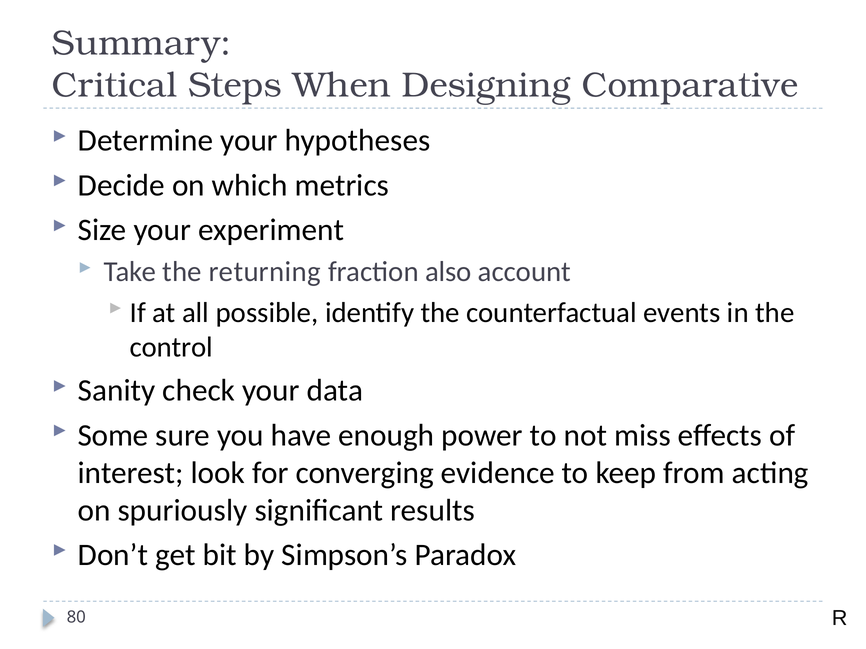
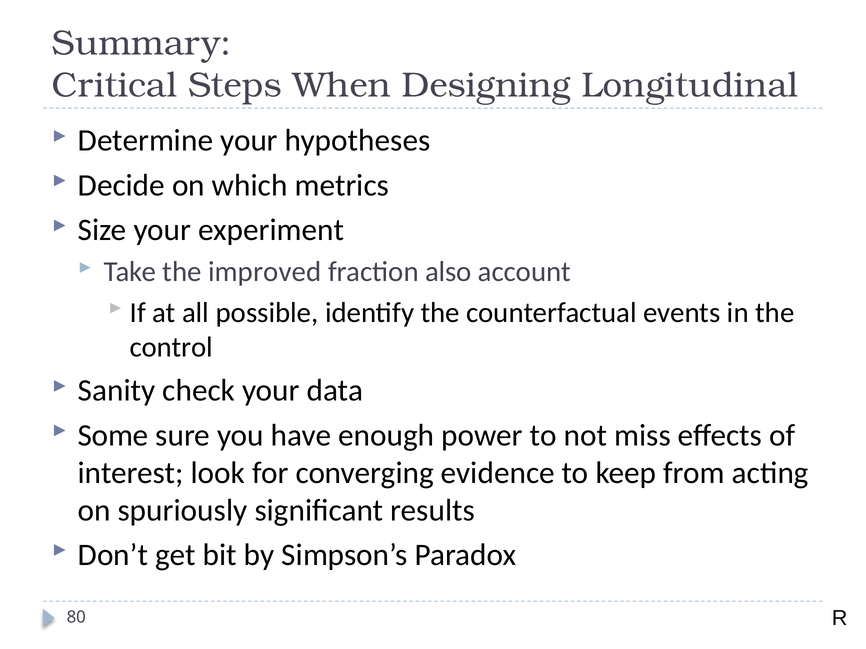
Comparative: Comparative -> Longitudinal
returning: returning -> improved
